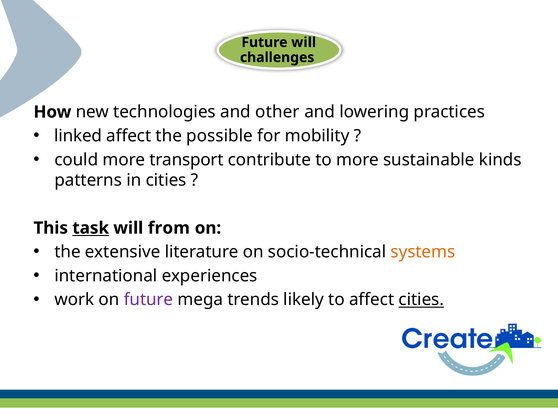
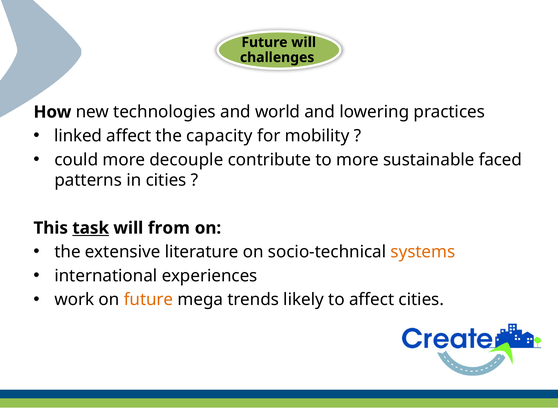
other: other -> world
possible: possible -> capacity
transport: transport -> decouple
kinds: kinds -> faced
future at (148, 299) colour: purple -> orange
cities at (421, 299) underline: present -> none
